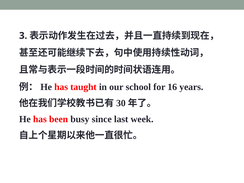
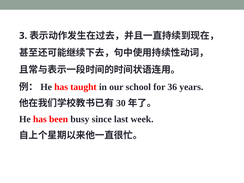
16: 16 -> 36
